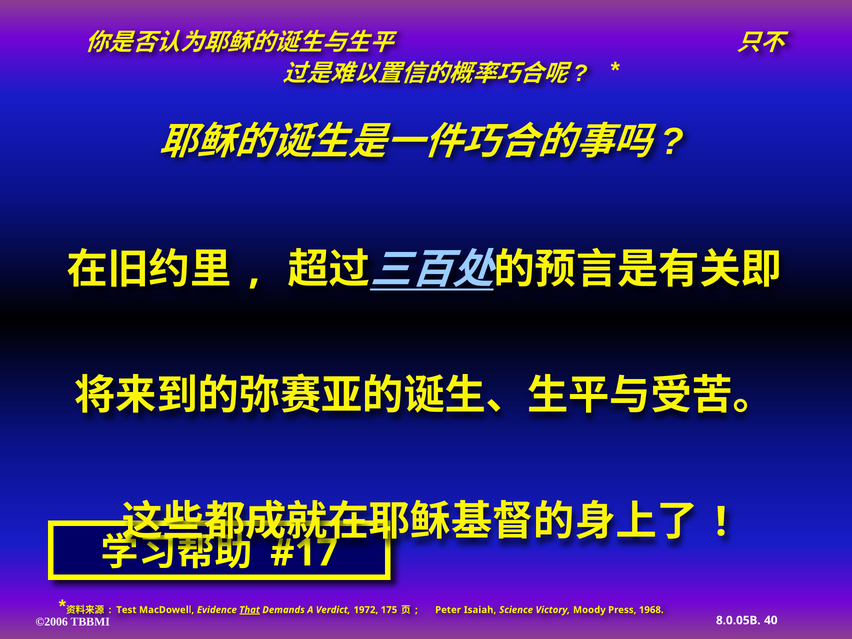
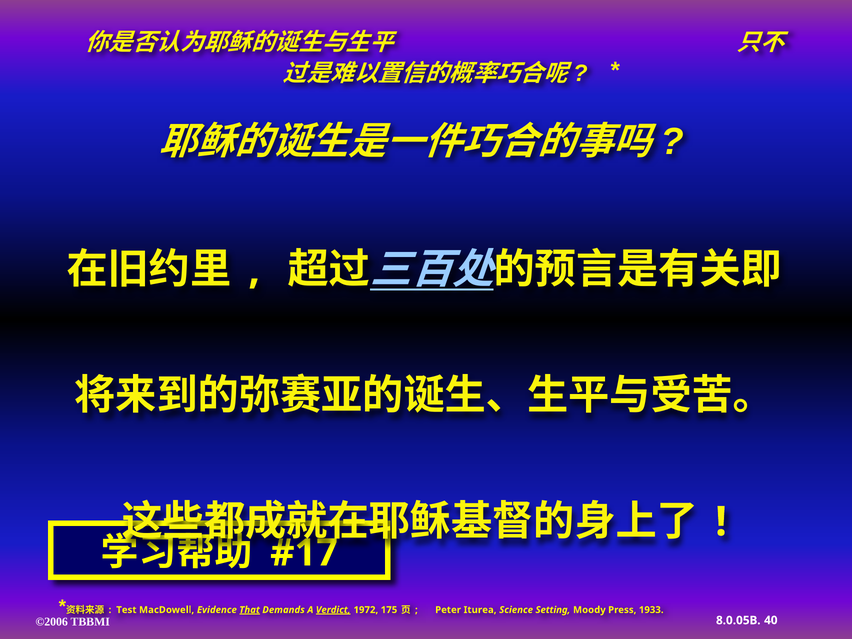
Verdict underline: none -> present
Isaiah: Isaiah -> Iturea
Victory: Victory -> Setting
1968: 1968 -> 1933
